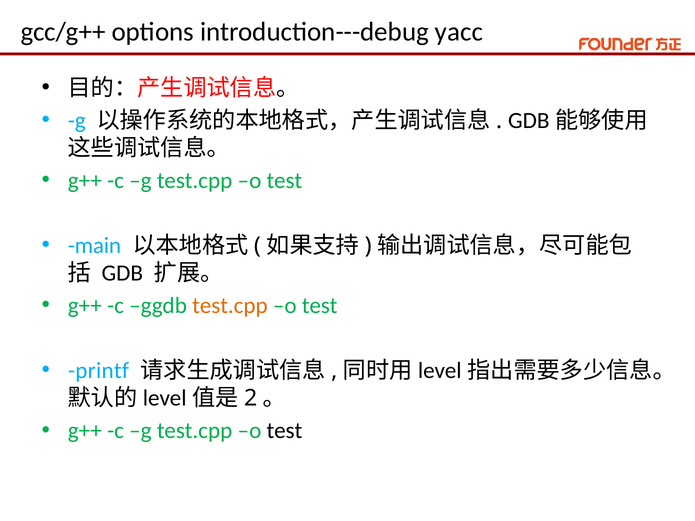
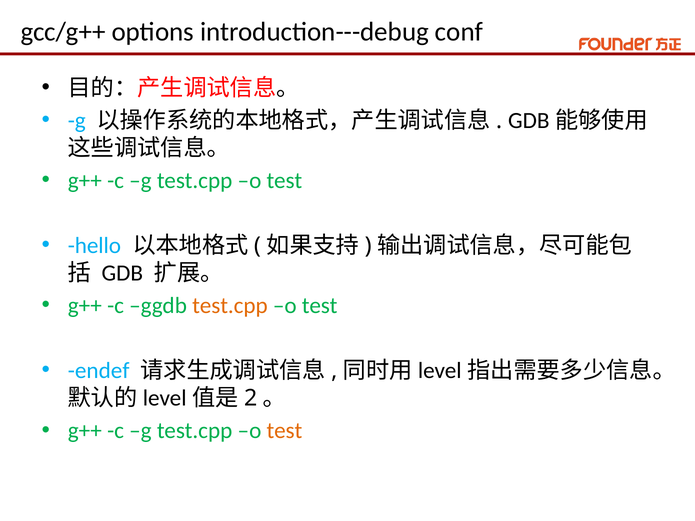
yacc: yacc -> conf
main: main -> hello
printf: printf -> endef
test at (284, 431) colour: black -> orange
